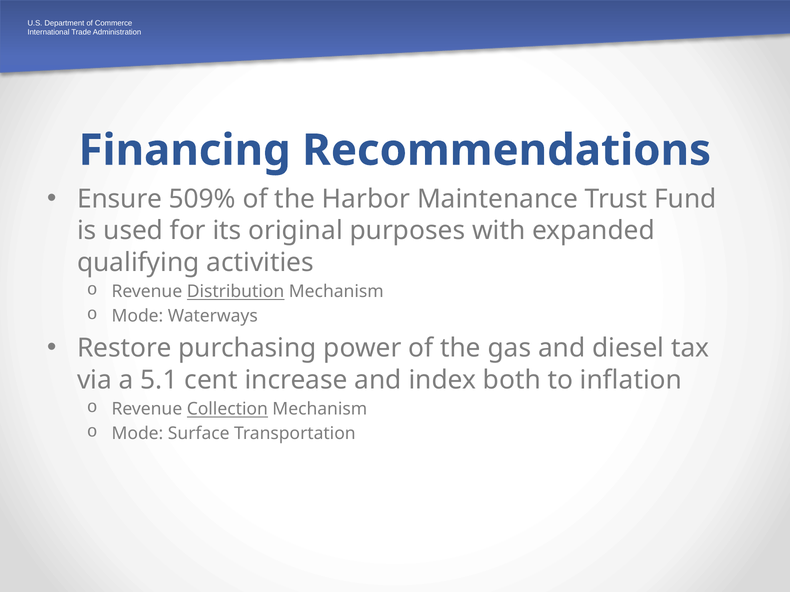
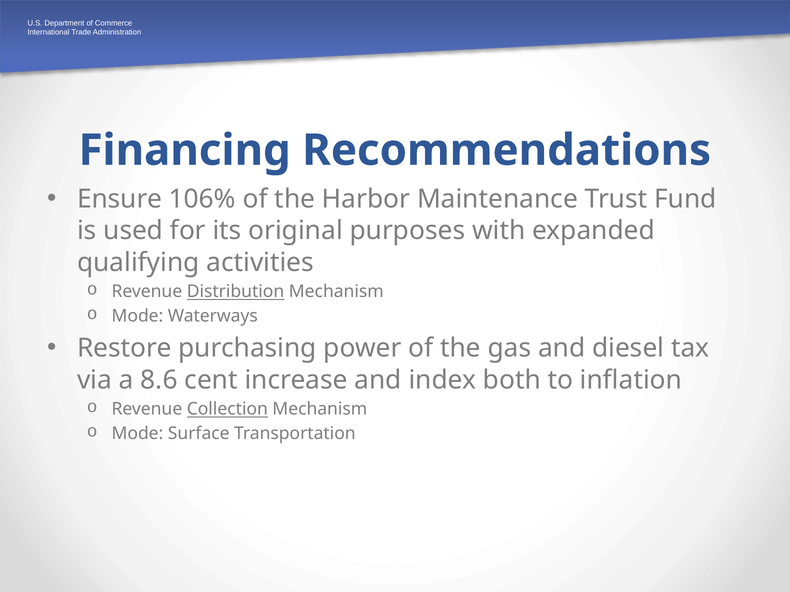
509%: 509% -> 106%
5.1: 5.1 -> 8.6
